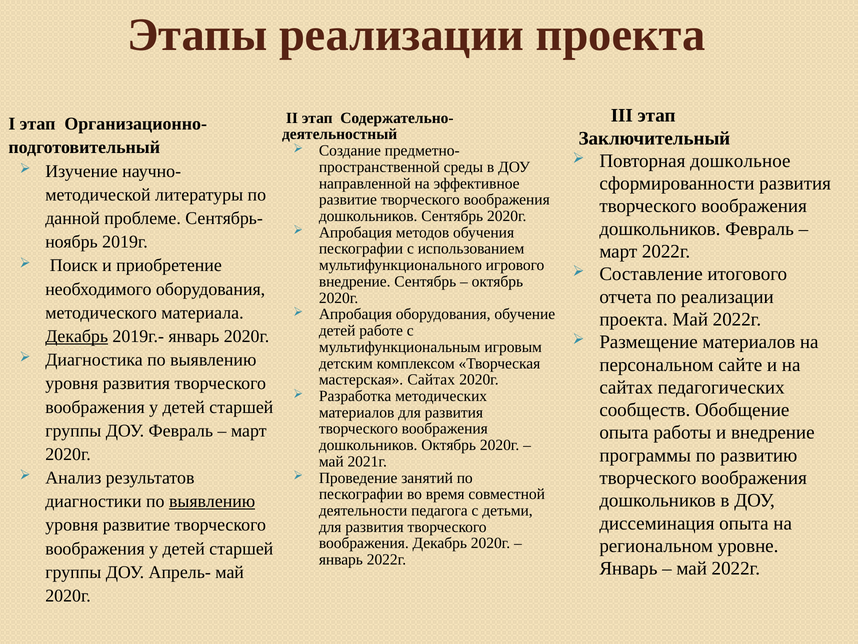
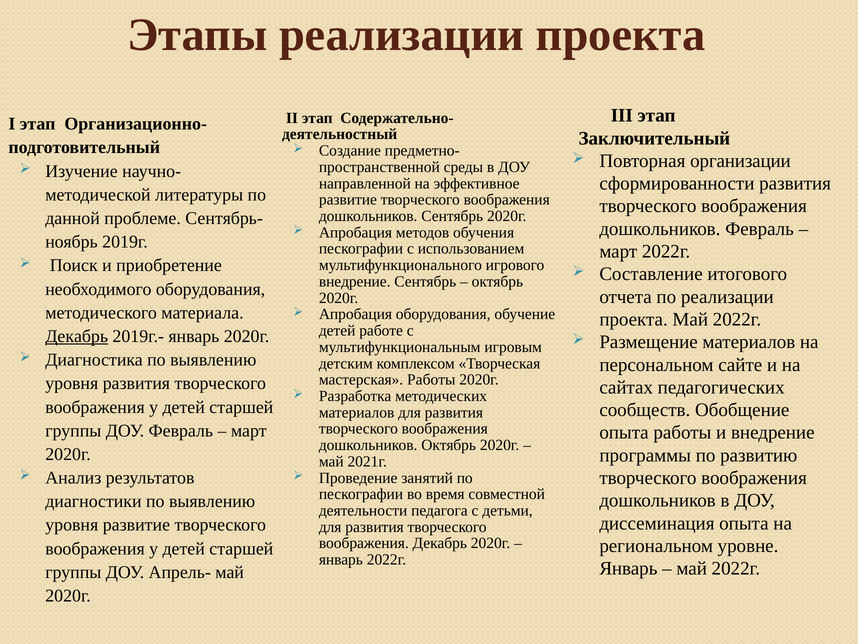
дошкольное: дошкольное -> организации
мастерская Сайтах: Сайтах -> Работы
выявлению at (212, 501) underline: present -> none
